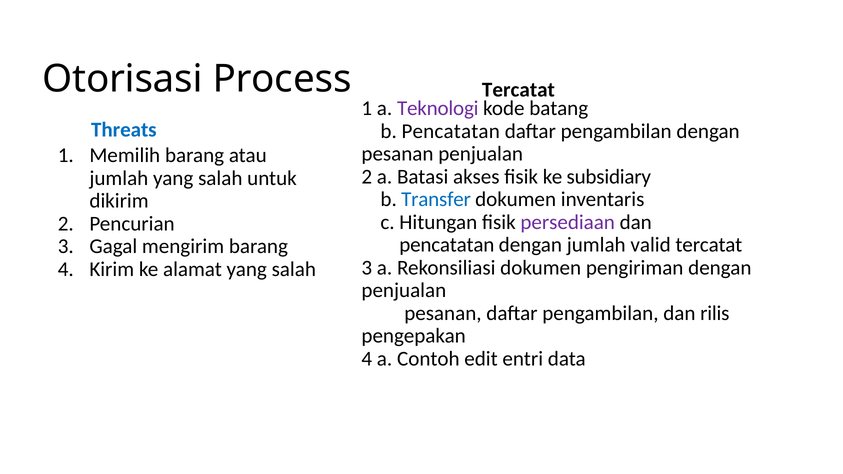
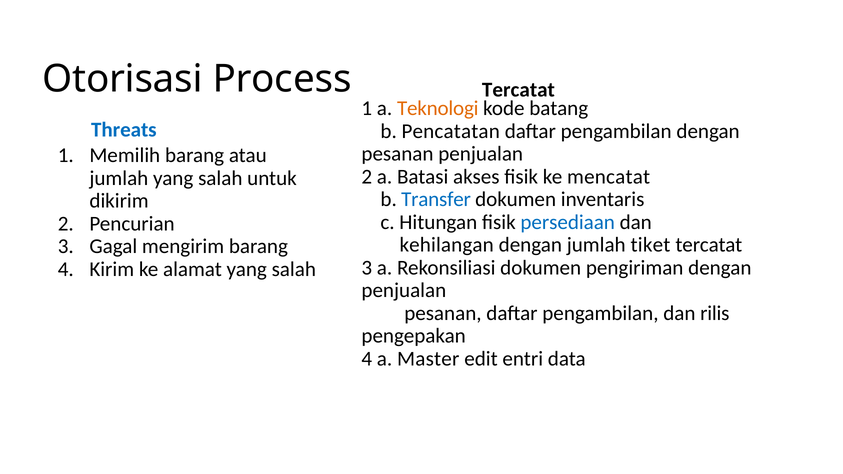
Teknologi colour: purple -> orange
subsidiary: subsidiary -> mencatat
persediaan colour: purple -> blue
pencatatan at (447, 245): pencatatan -> kehilangan
valid: valid -> tiket
Contoh: Contoh -> Master
